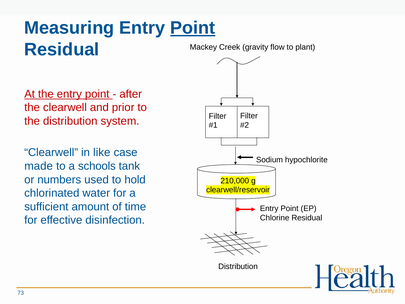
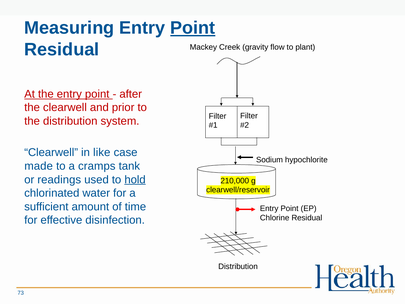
schools: schools -> cramps
numbers: numbers -> readings
hold underline: none -> present
